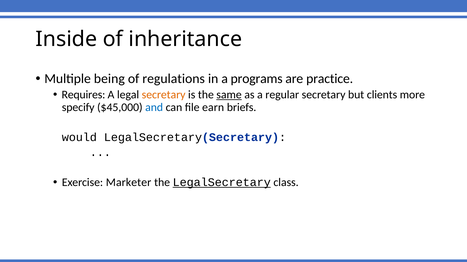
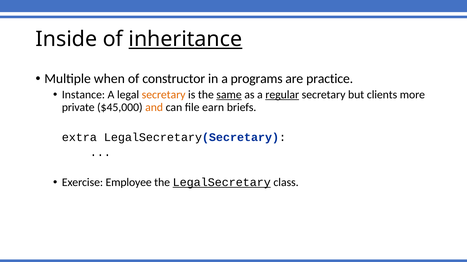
inheritance underline: none -> present
being: being -> when
regulations: regulations -> constructor
Requires: Requires -> Instance
regular underline: none -> present
specify: specify -> private
and colour: blue -> orange
would: would -> extra
Marketer: Marketer -> Employee
